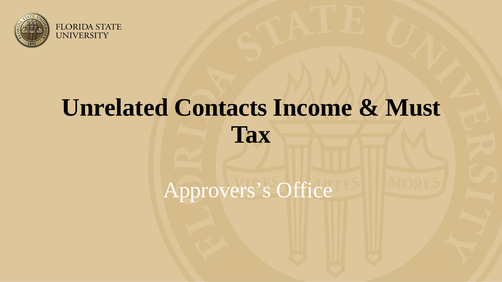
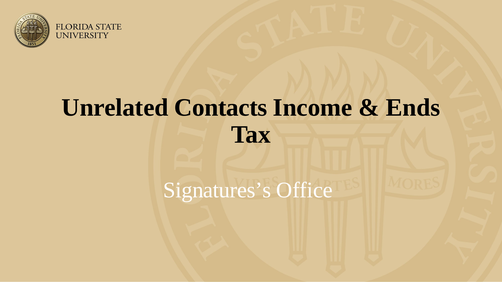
Must: Must -> Ends
Approvers’s: Approvers’s -> Signatures’s
